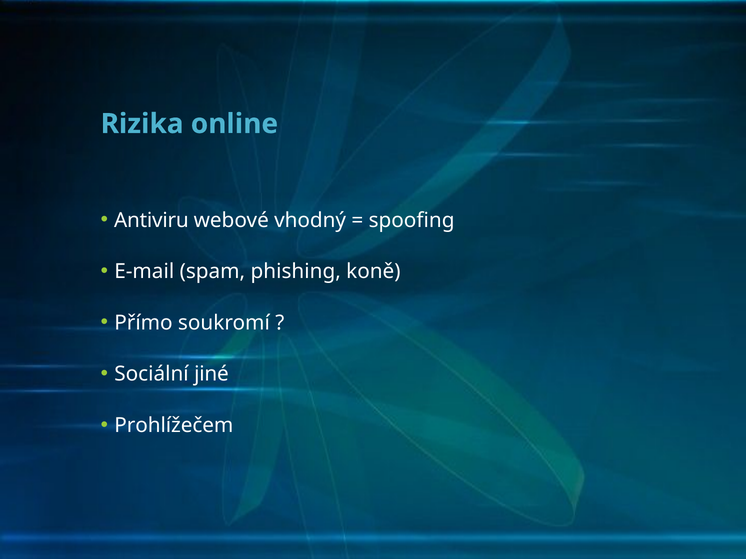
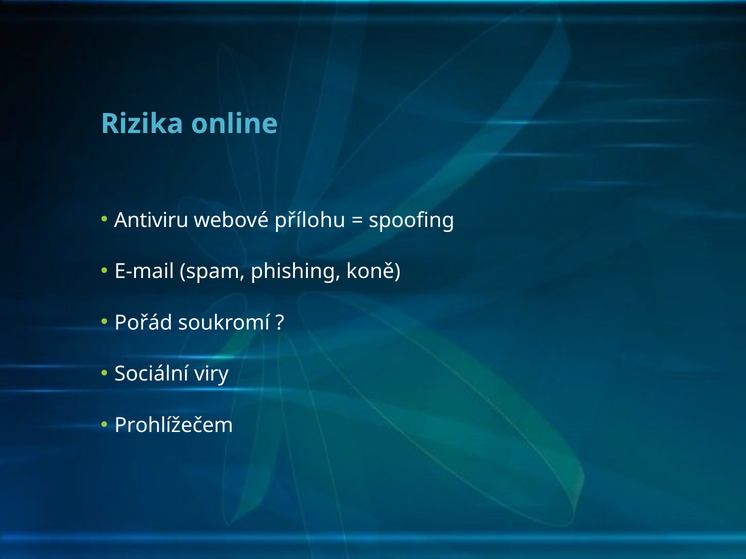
vhodný: vhodný -> přílohu
Přímo: Přímo -> Pořád
jiné: jiné -> viry
